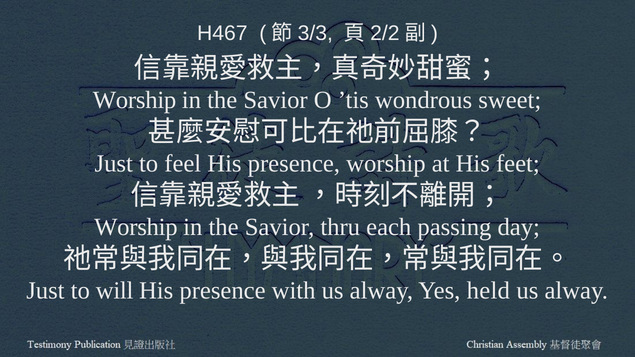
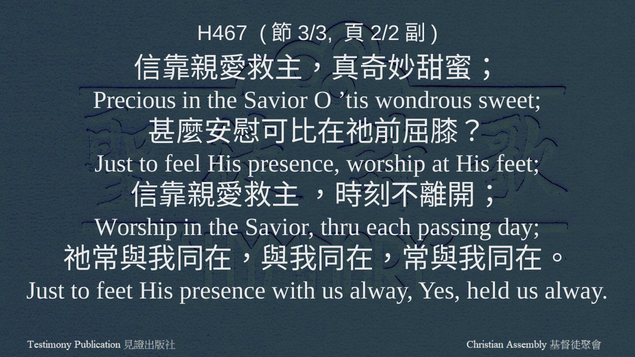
Worship at (135, 100): Worship -> Precious
to will: will -> feet
